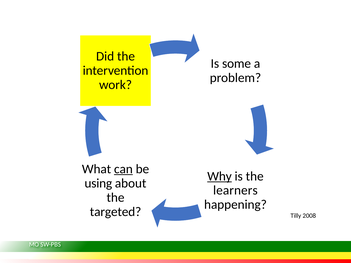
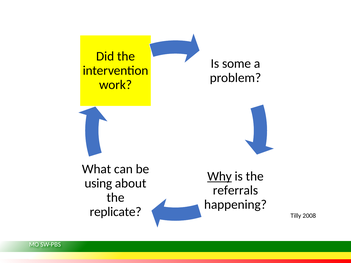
can underline: present -> none
learners: learners -> referrals
targeted: targeted -> replicate
